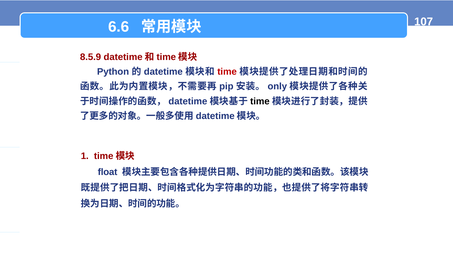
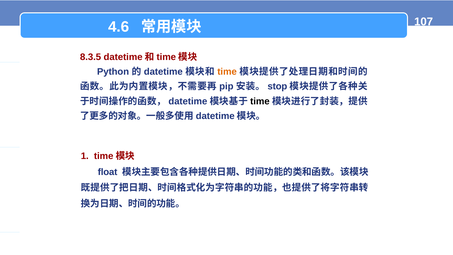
6.6: 6.6 -> 4.6
8.5.9: 8.5.9 -> 8.3.5
time at (227, 72) colour: red -> orange
only: only -> stop
